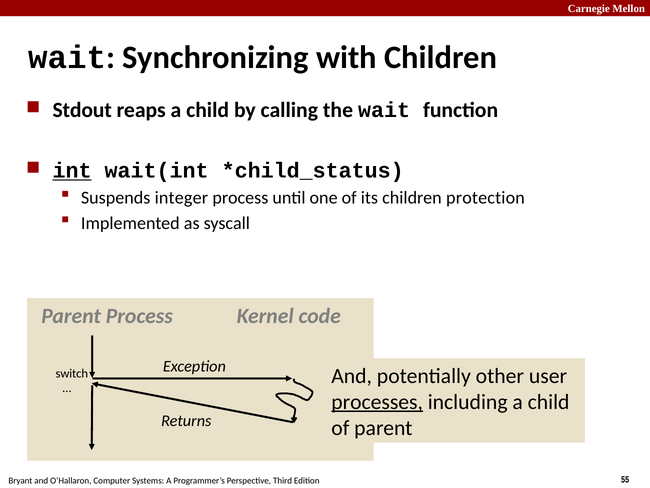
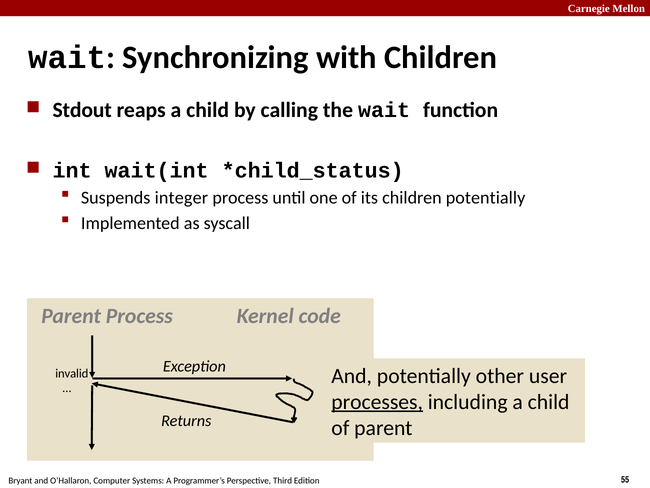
int underline: present -> none
children protection: protection -> potentially
switch: switch -> invalid
